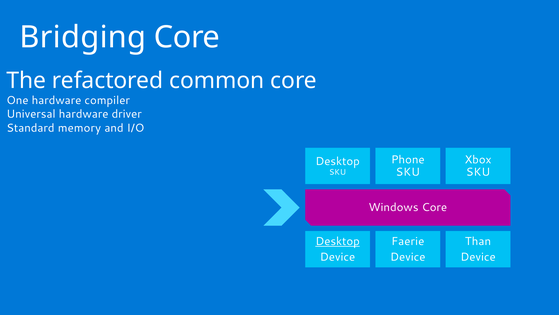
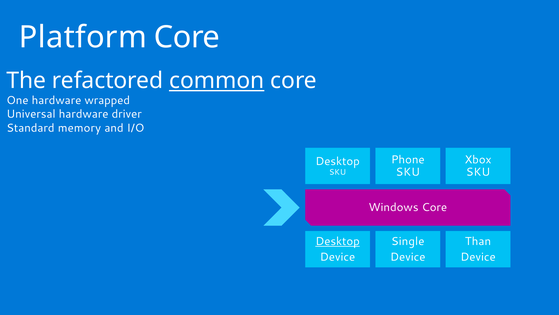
Bridging: Bridging -> Platform
common underline: none -> present
compiler: compiler -> wrapped
Faerie: Faerie -> Single
